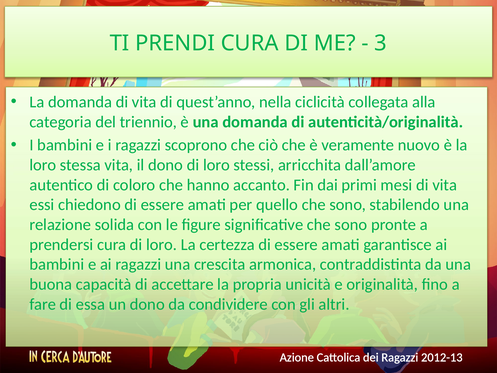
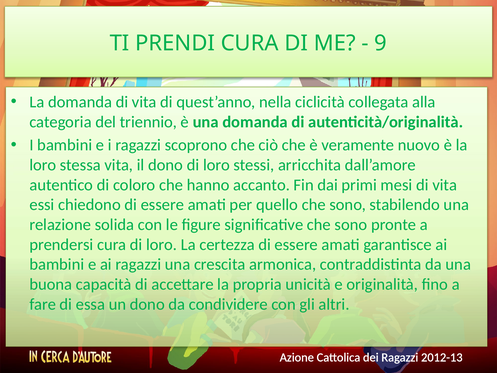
3: 3 -> 9
